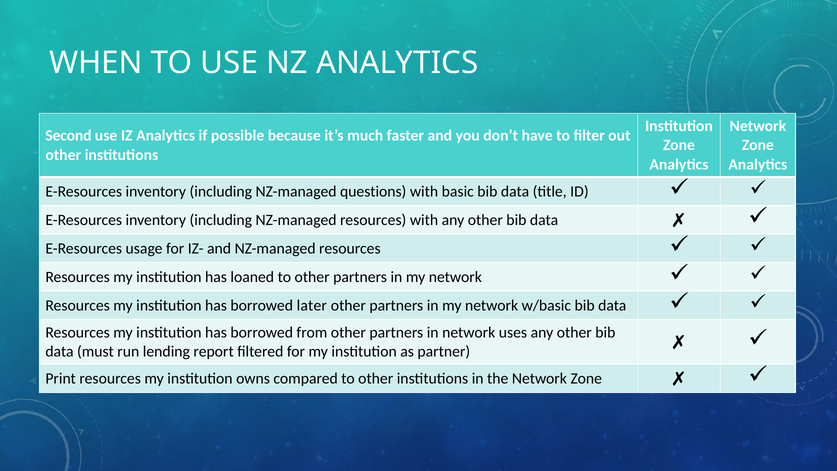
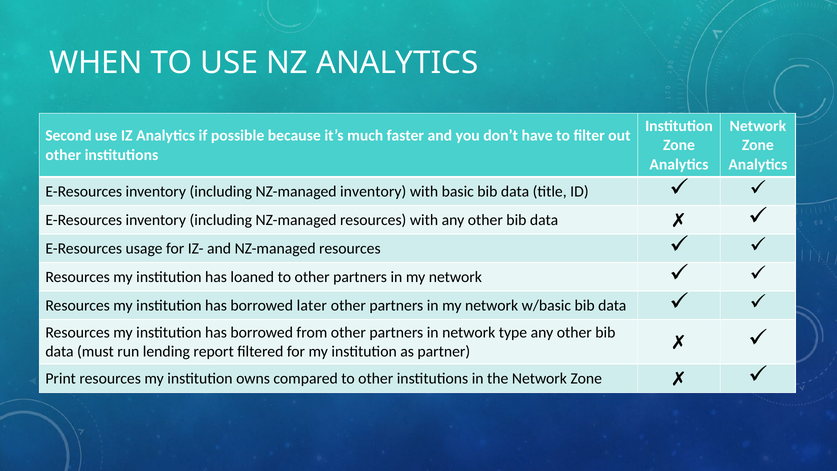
NZ-managed questions: questions -> inventory
uses: uses -> type
